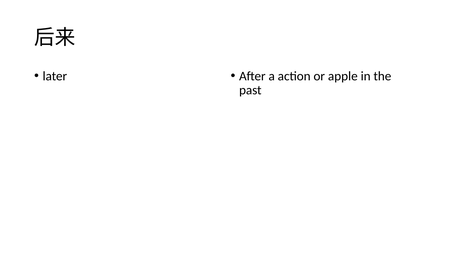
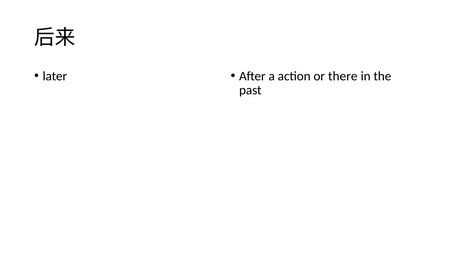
apple: apple -> there
